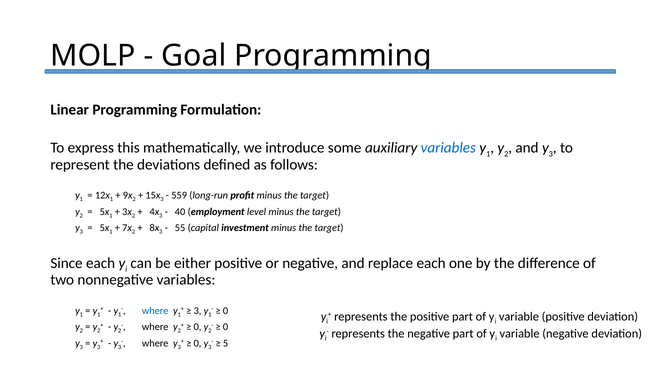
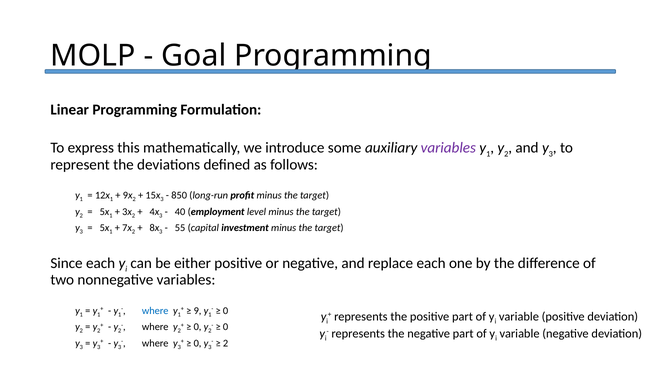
variables at (448, 148) colour: blue -> purple
559: 559 -> 850
3 at (198, 310): 3 -> 9
5 at (226, 343): 5 -> 2
